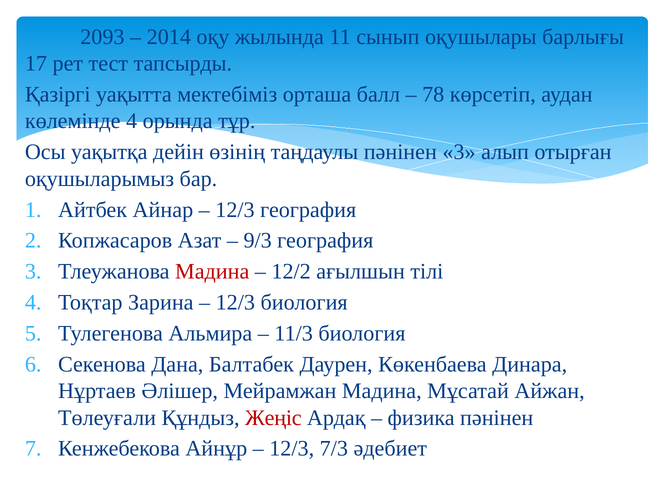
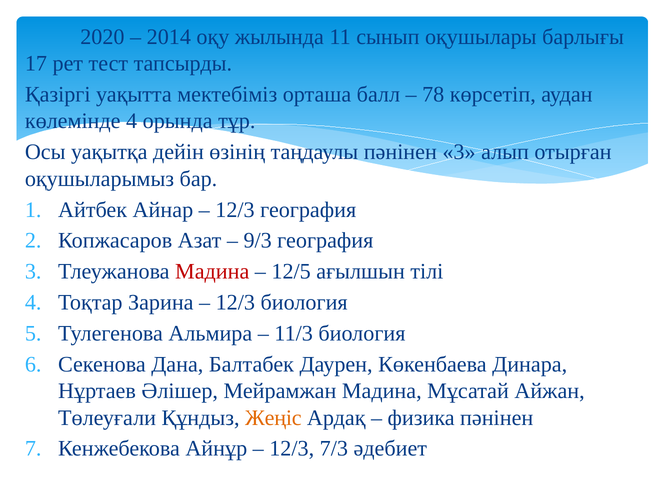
2093: 2093 -> 2020
12/2: 12/2 -> 12/5
Жеңіс colour: red -> orange
